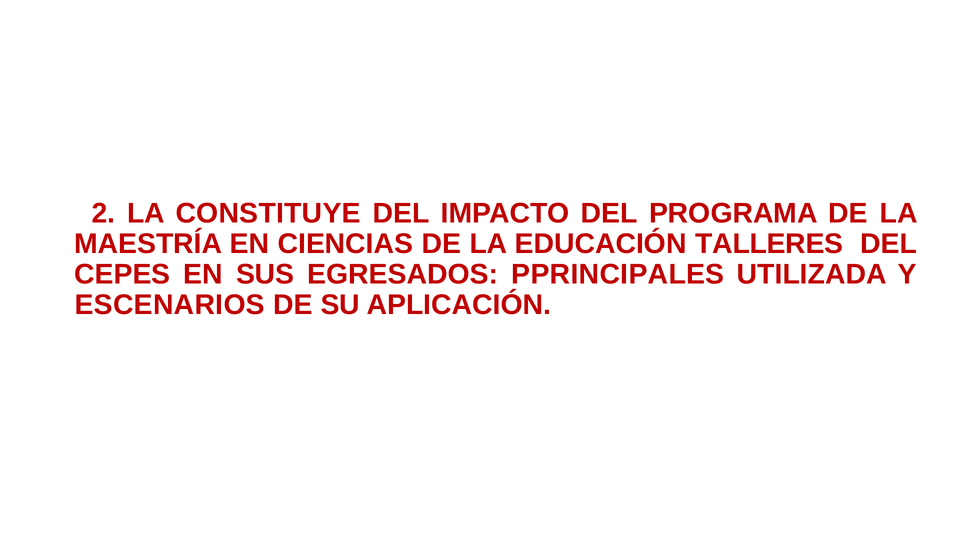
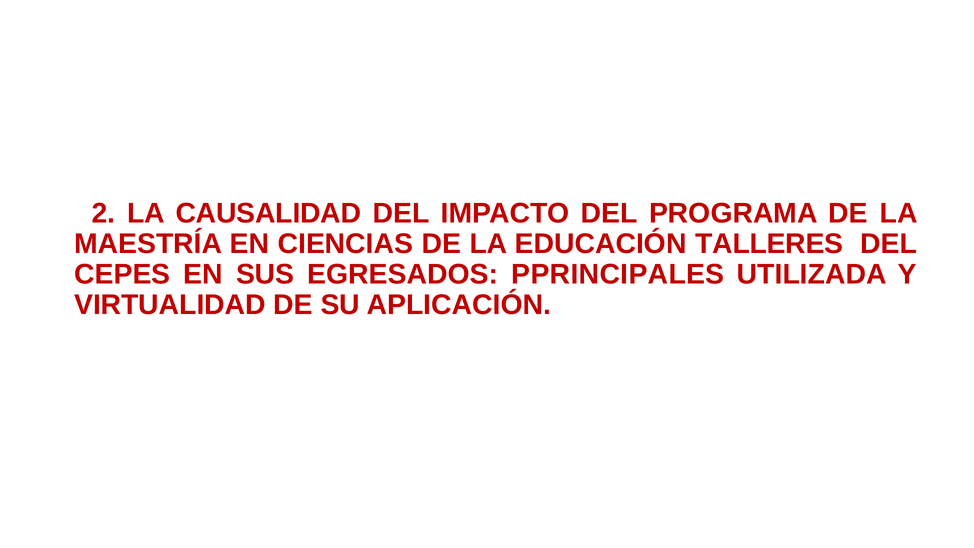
CONSTITUYE: CONSTITUYE -> CAUSALIDAD
ESCENARIOS: ESCENARIOS -> VIRTUALIDAD
